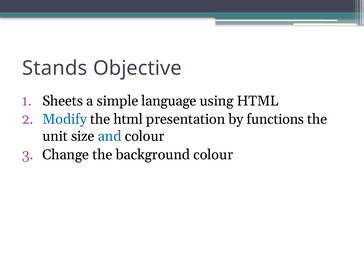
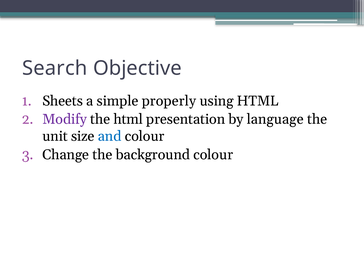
Stands: Stands -> Search
language: language -> properly
Modify colour: blue -> purple
functions: functions -> language
